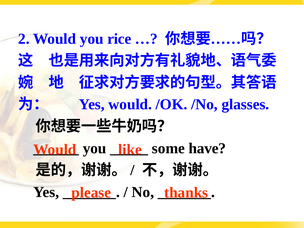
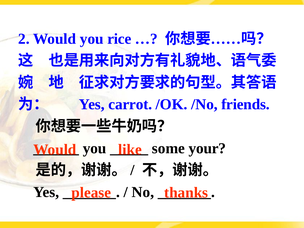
Yes would: would -> carrot
glasses: glasses -> friends
have: have -> your
